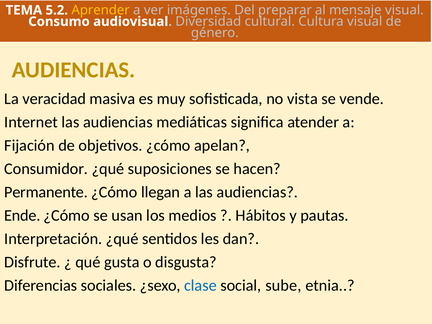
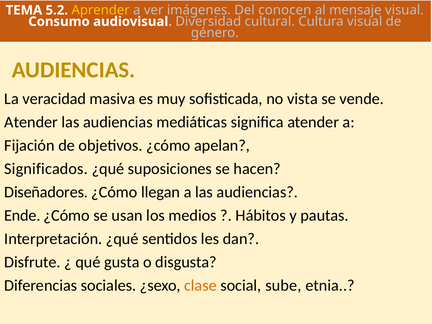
preparar: preparar -> conocen
Internet at (31, 122): Internet -> Atender
Consumidor: Consumidor -> Significados
Permanente: Permanente -> Diseñadores
clase colour: blue -> orange
